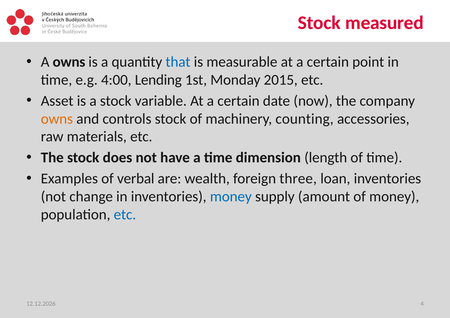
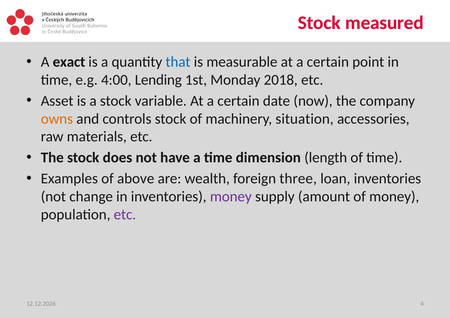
A owns: owns -> exact
2015: 2015 -> 2018
counting: counting -> situation
verbal: verbal -> above
money at (231, 197) colour: blue -> purple
etc at (125, 215) colour: blue -> purple
